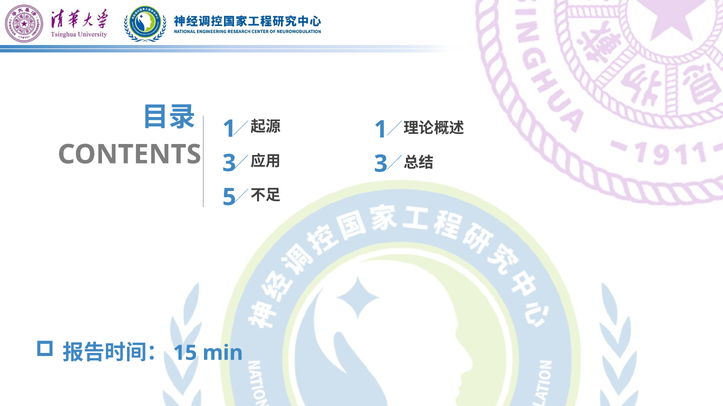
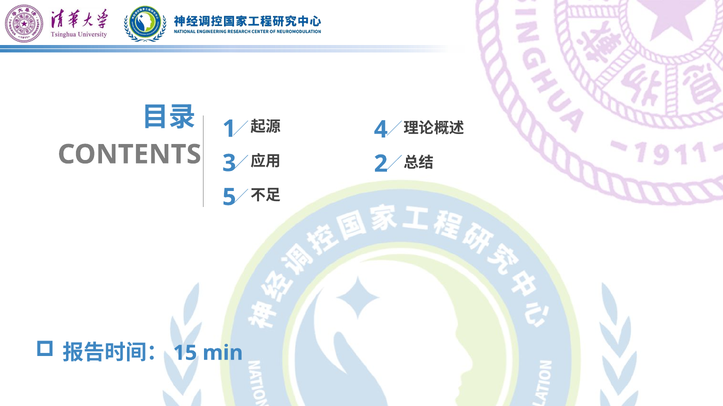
1 at (381, 130): 1 -> 4
3 at (381, 164): 3 -> 2
